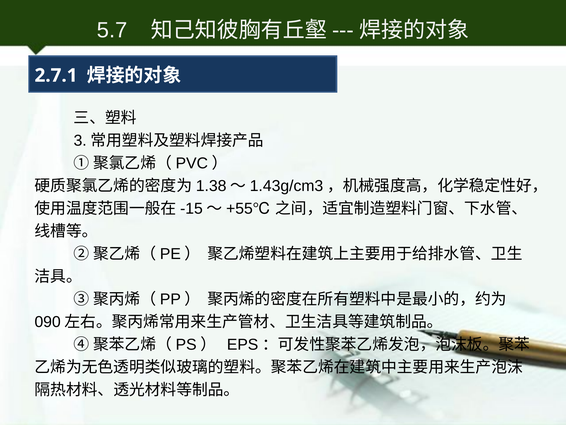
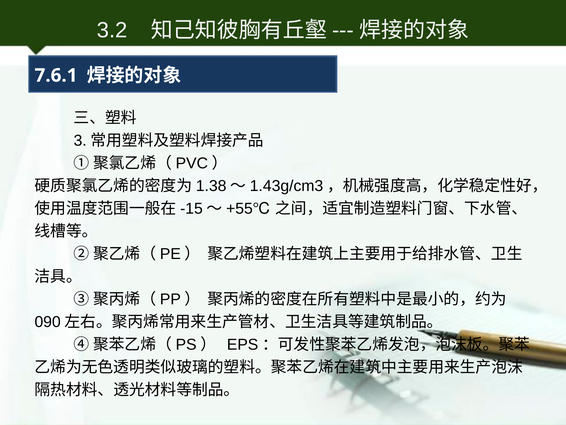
5.7: 5.7 -> 3.2
2.7.1: 2.7.1 -> 7.6.1
